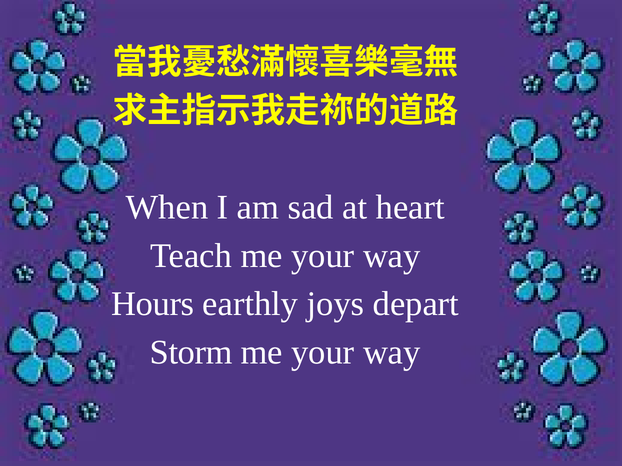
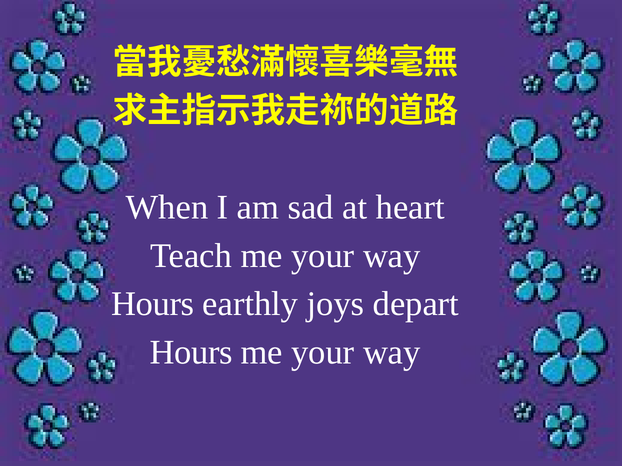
Storm at (191, 353): Storm -> Hours
